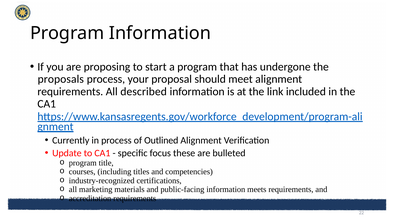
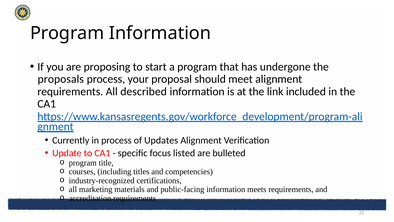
Outlined: Outlined -> Updates
these: these -> listed
